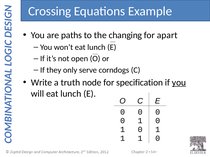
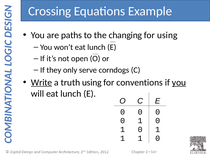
for apart: apart -> using
Write underline: none -> present
truth node: node -> using
specification: specification -> conventions
